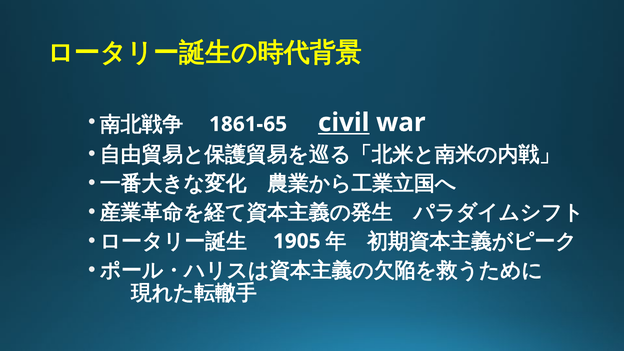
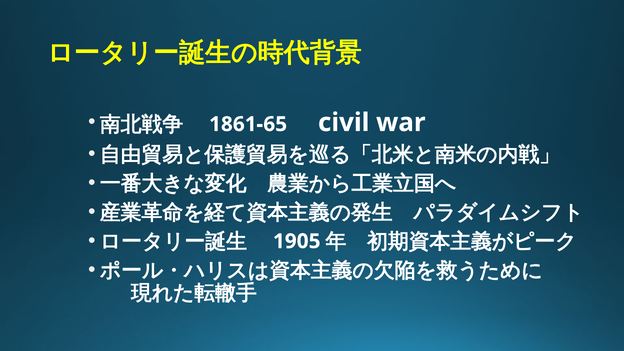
civil underline: present -> none
